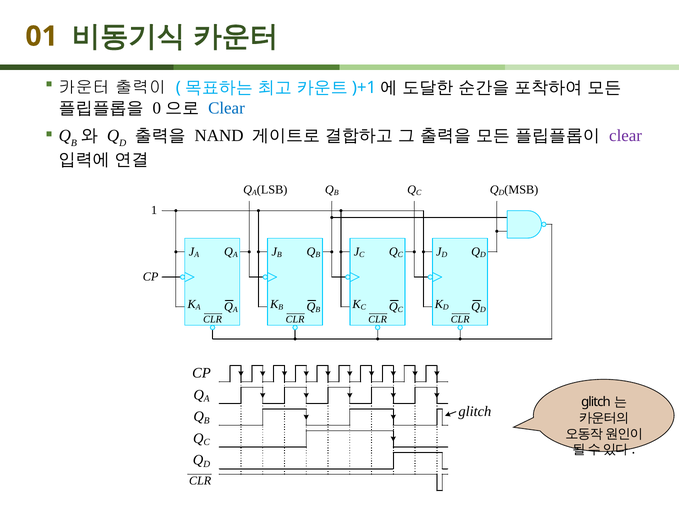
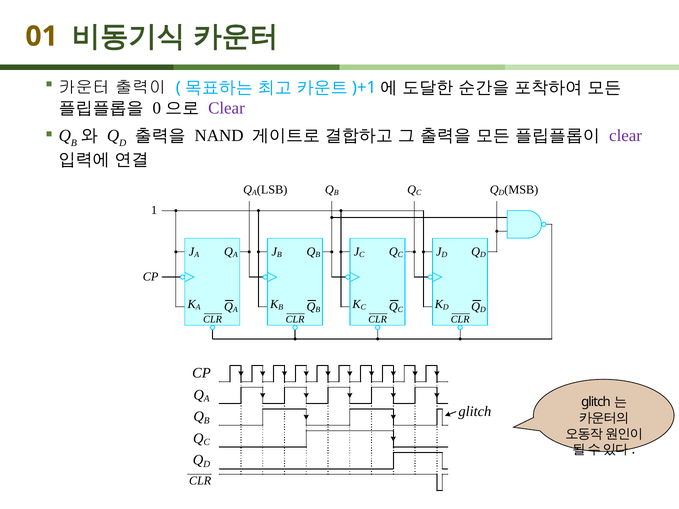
Clear at (226, 108) colour: blue -> purple
